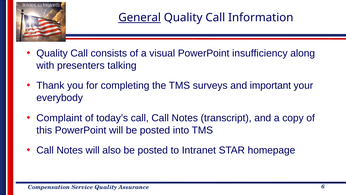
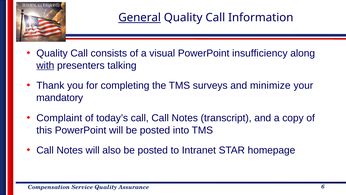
with underline: none -> present
important: important -> minimize
everybody: everybody -> mandatory
